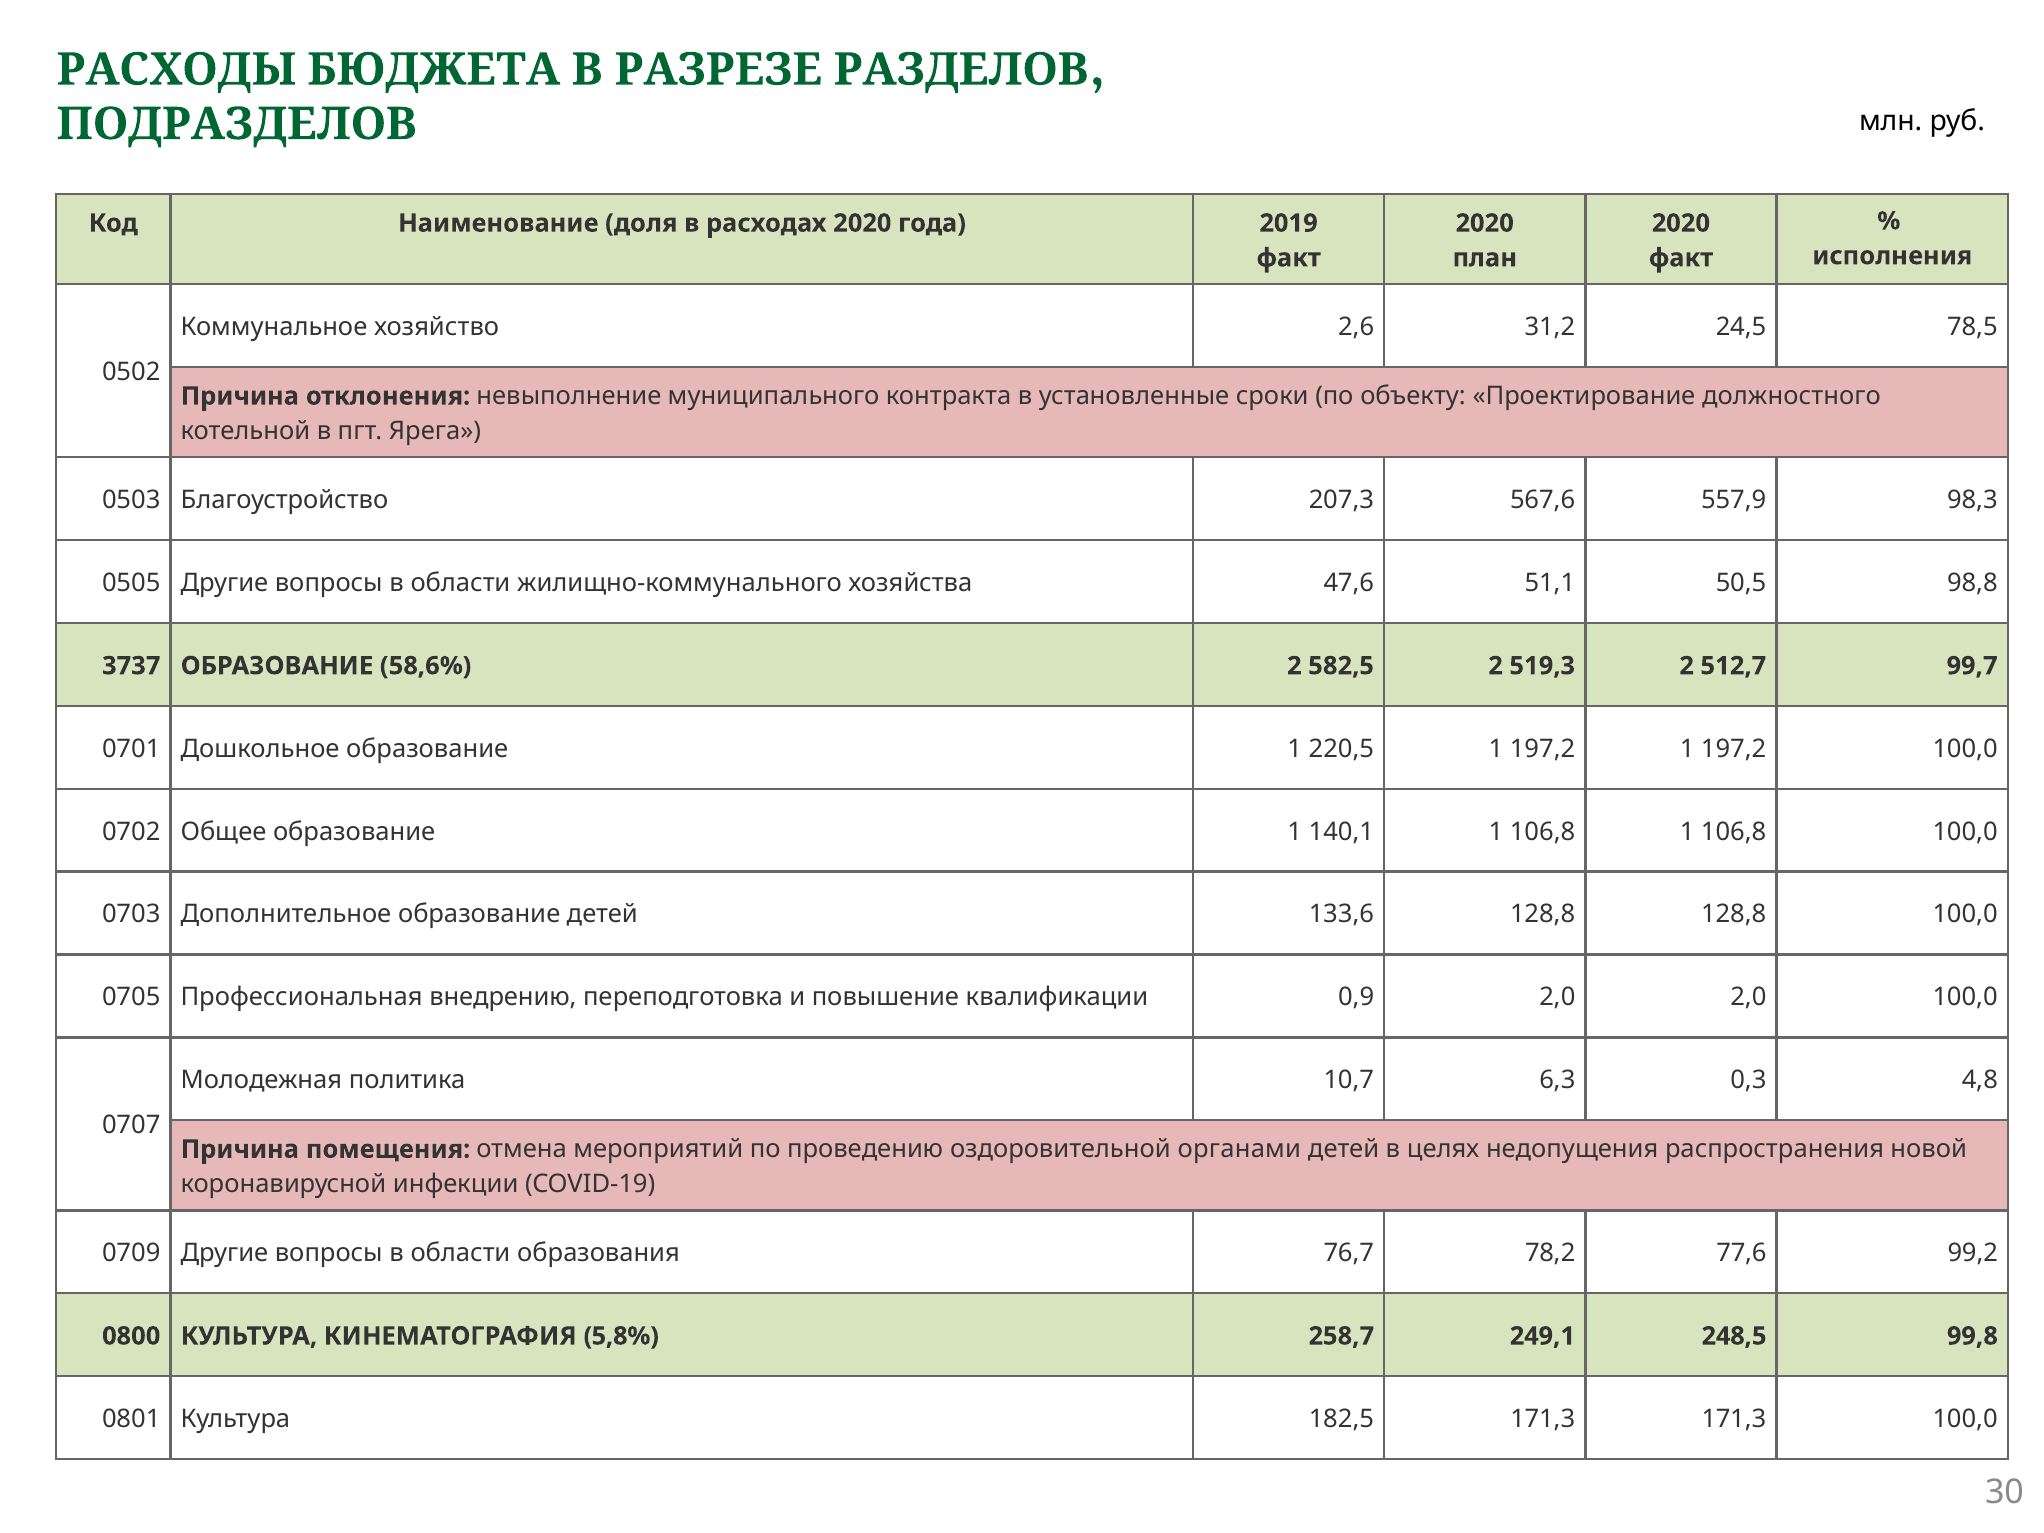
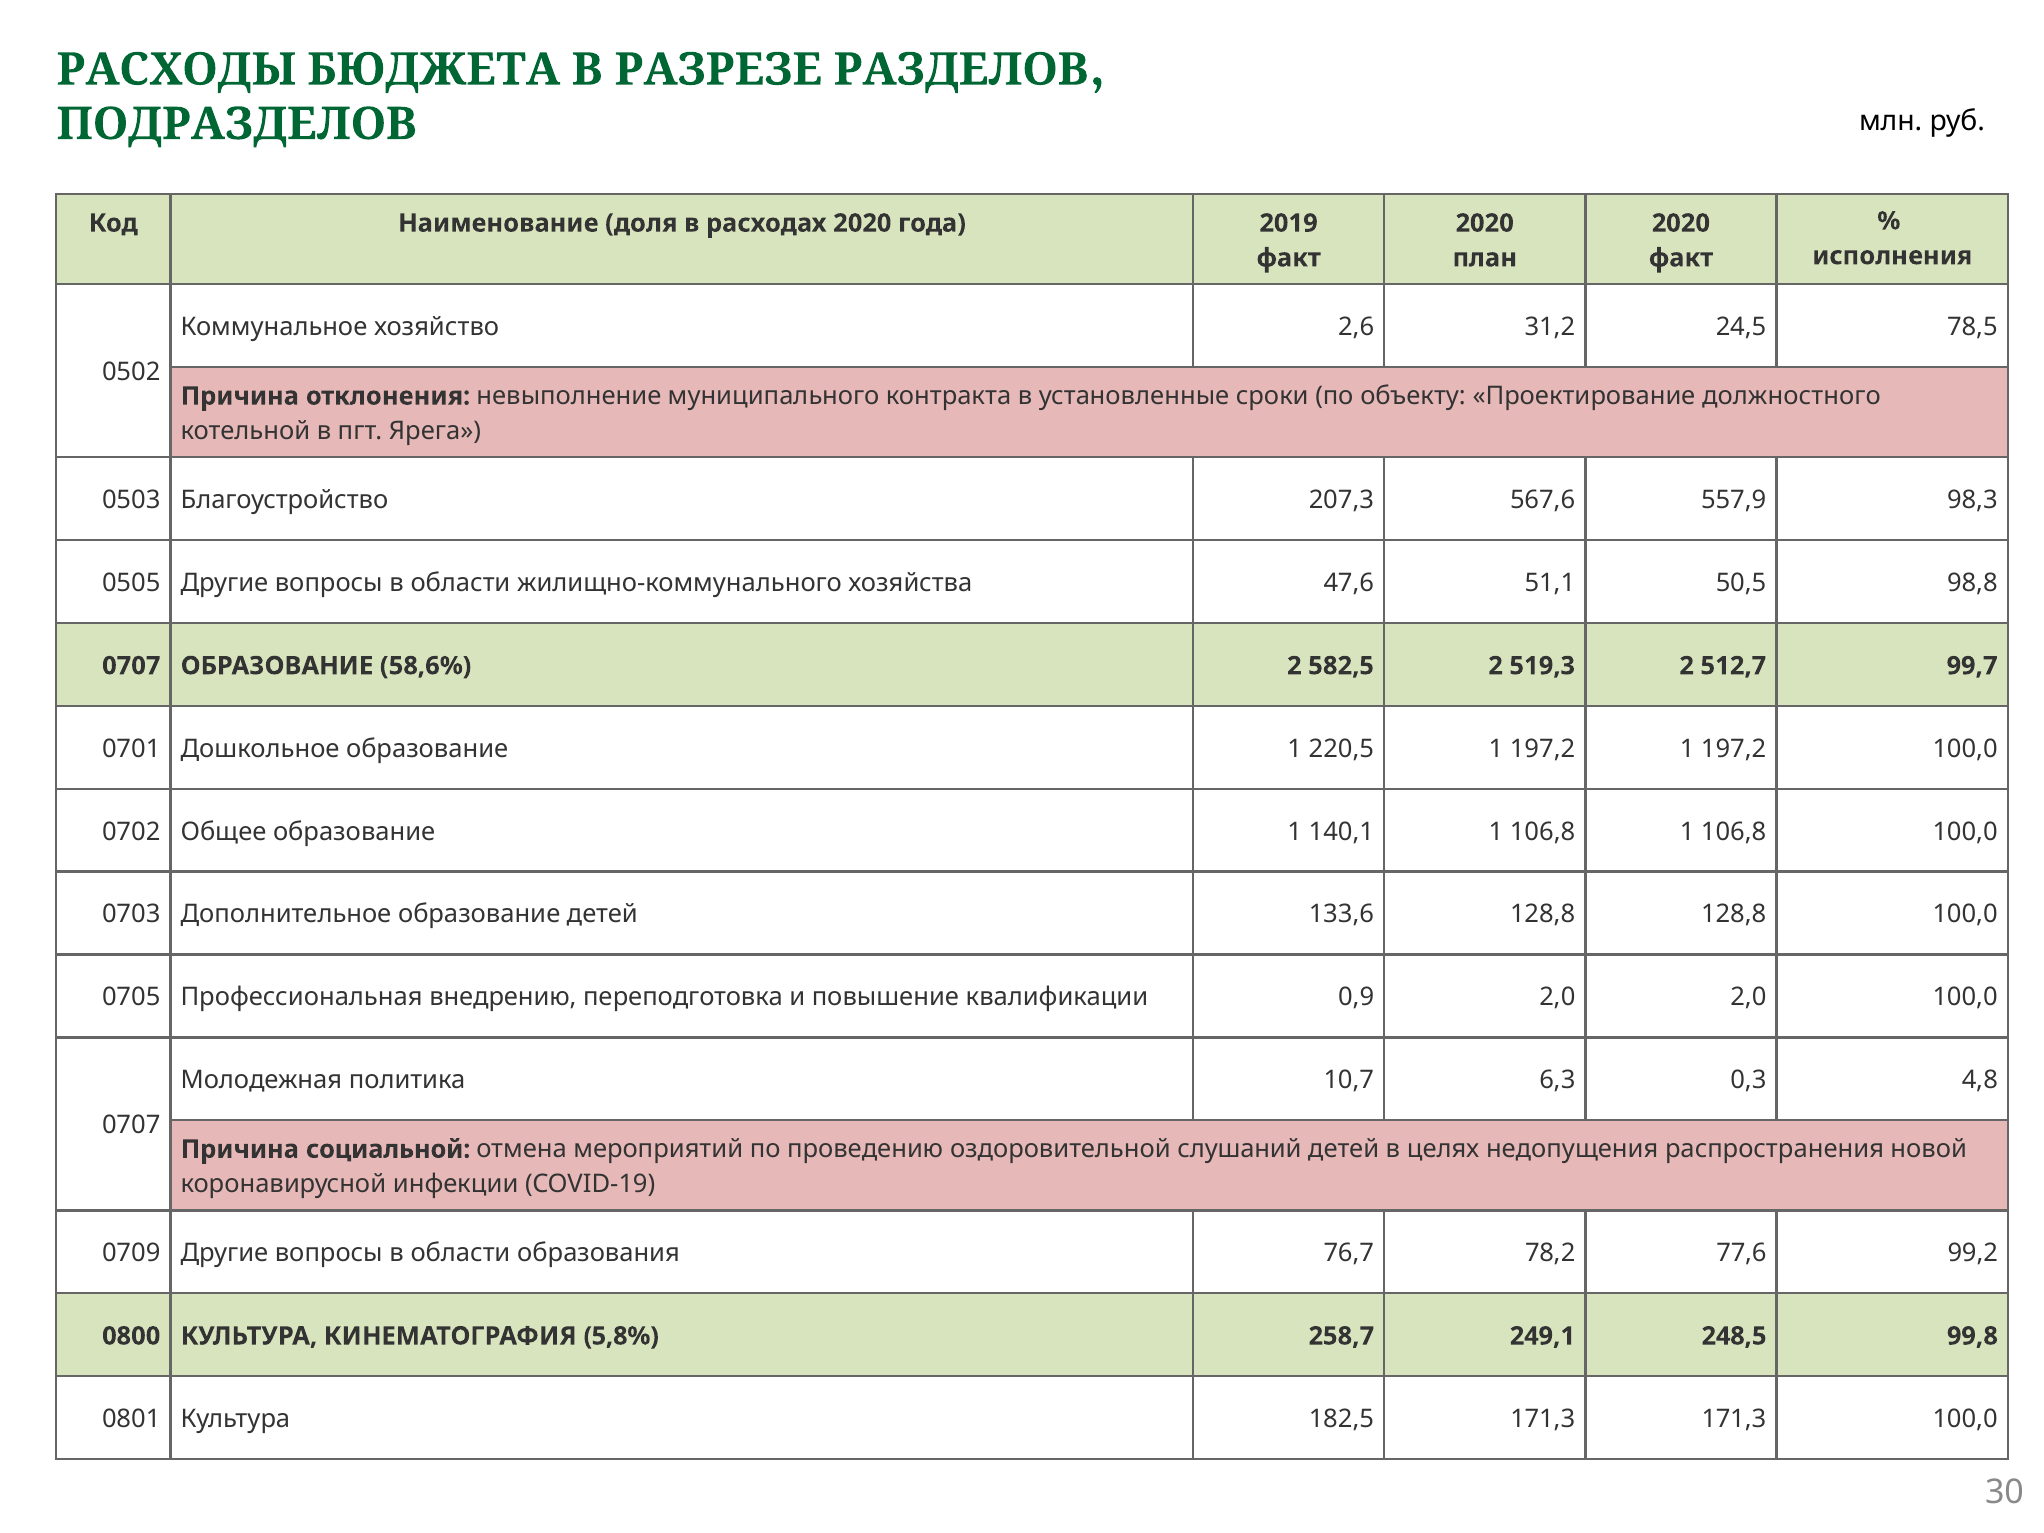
3737 at (131, 666): 3737 -> 0707
помещения: помещения -> социальной
органами: органами -> слушаний
